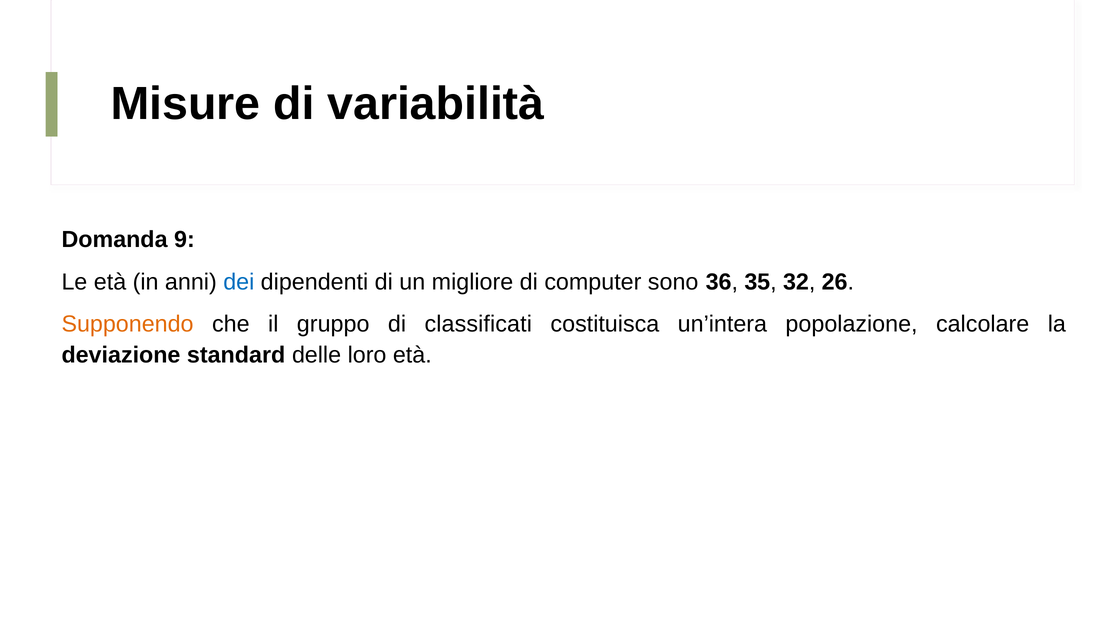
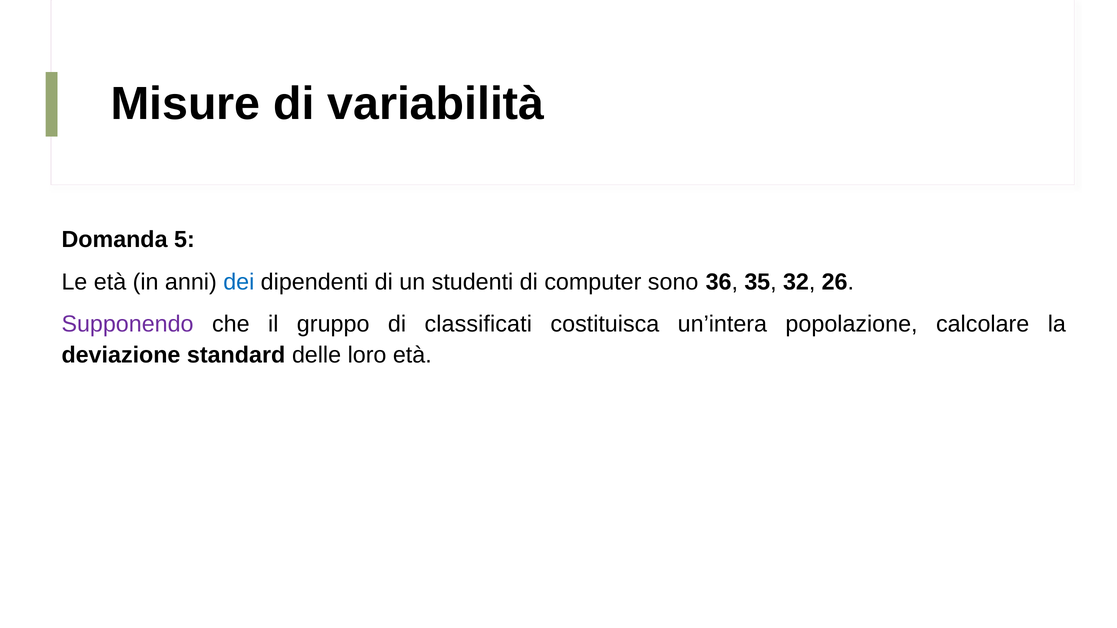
9: 9 -> 5
migliore: migliore -> studenti
Supponendo colour: orange -> purple
